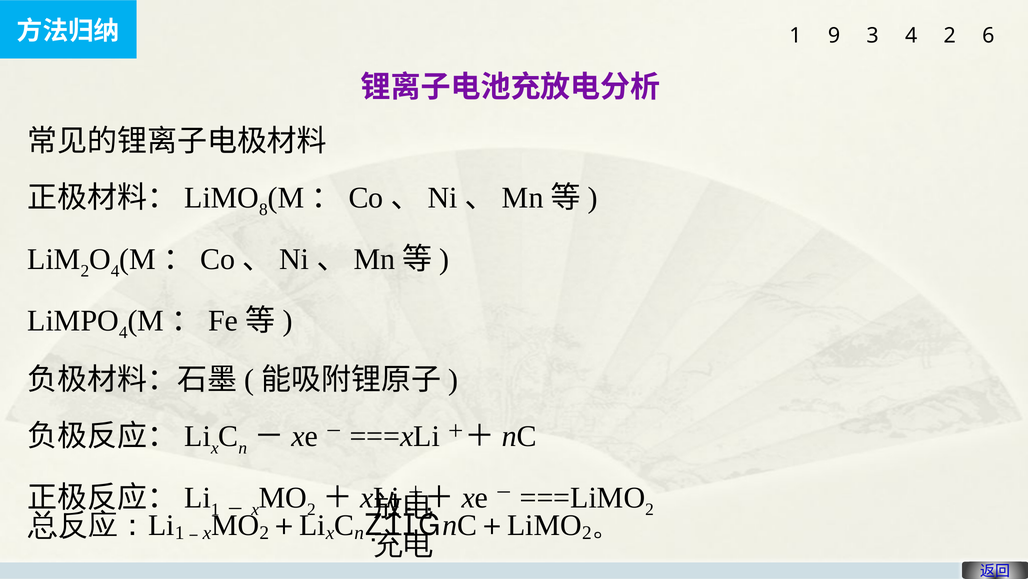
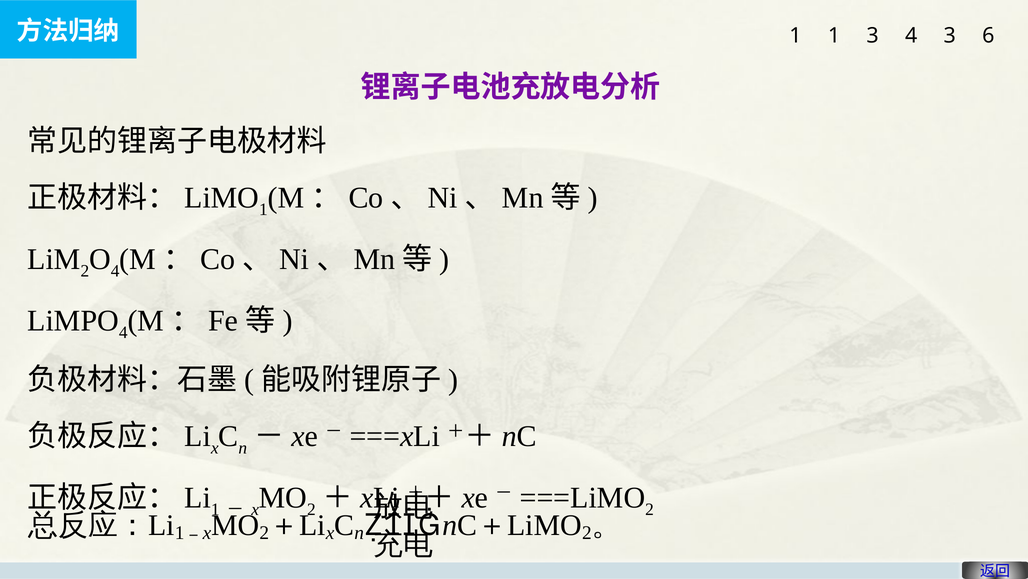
1 9: 9 -> 1
4 2: 2 -> 3
8 at (263, 210): 8 -> 1
